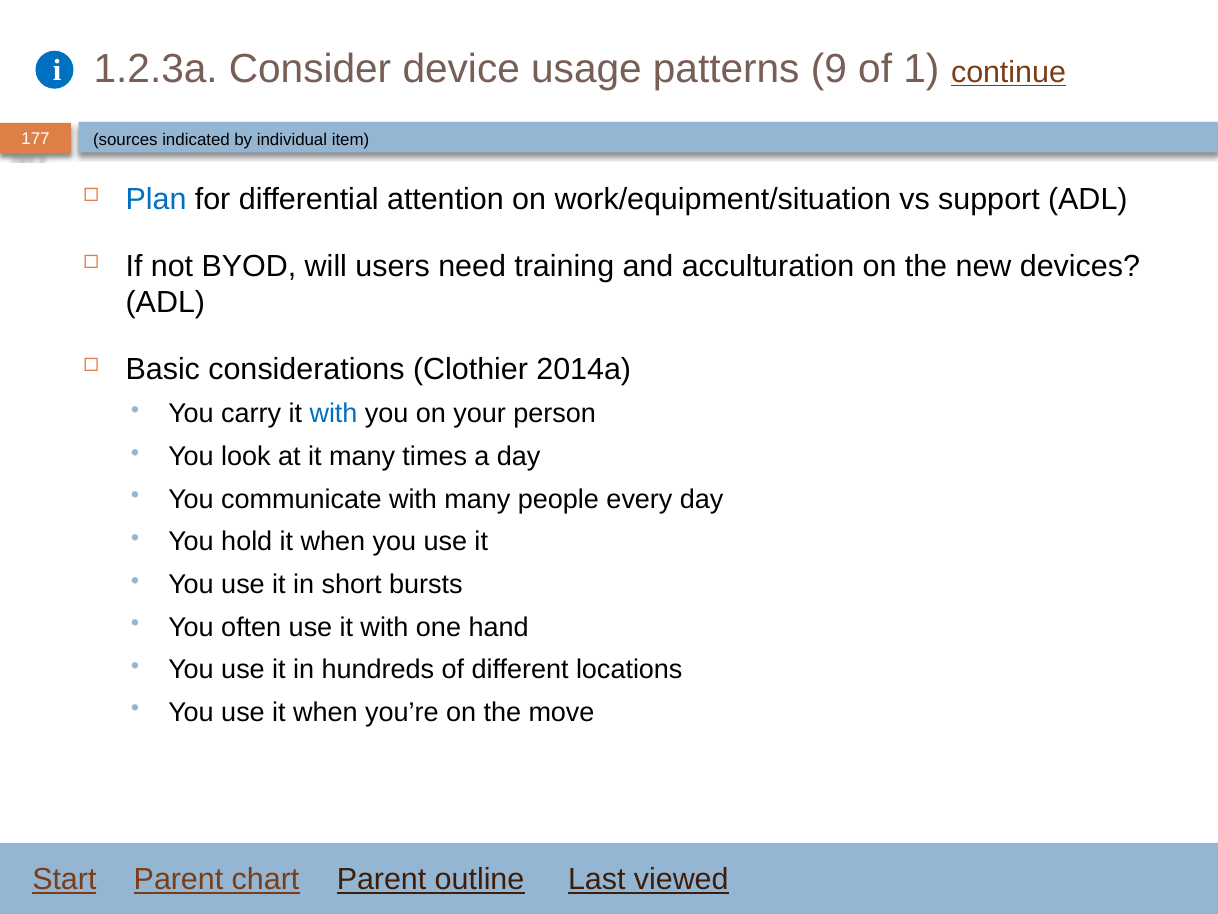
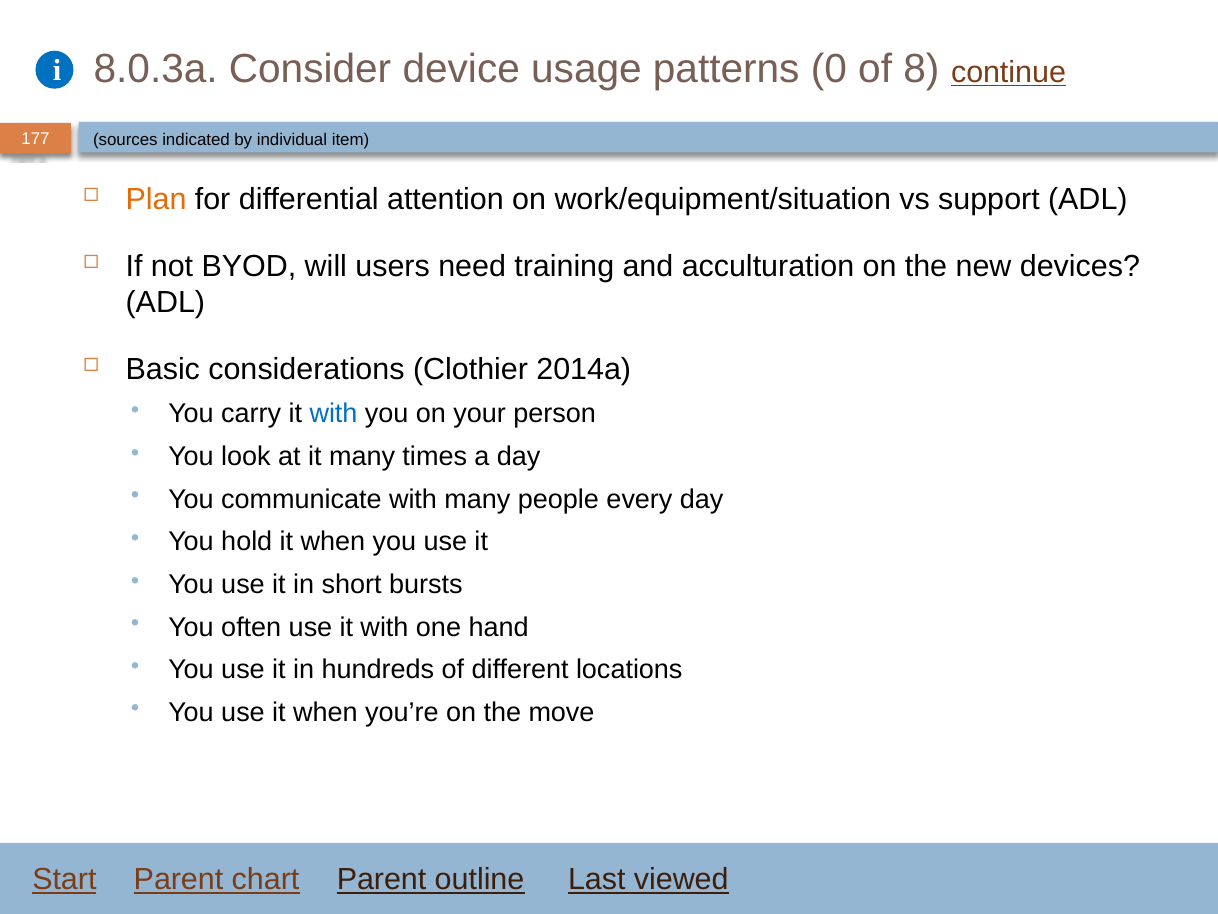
1.2.3a: 1.2.3a -> 8.0.3a
9: 9 -> 0
1: 1 -> 8
Plan colour: blue -> orange
